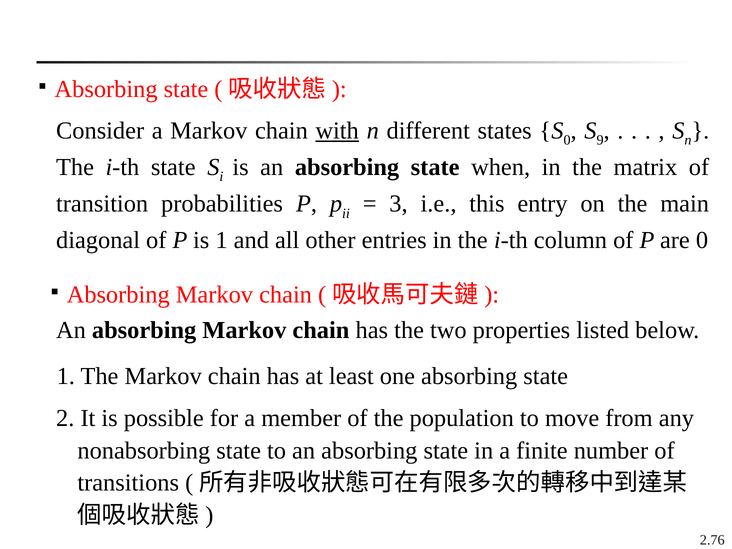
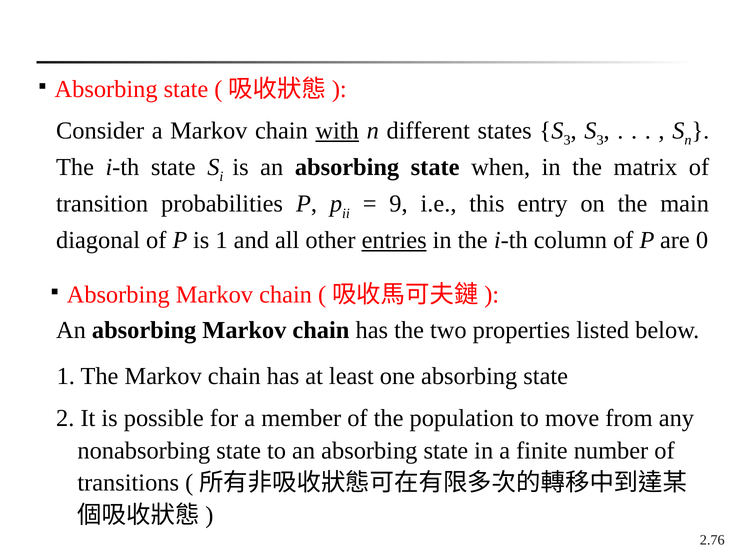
0 at (567, 140): 0 -> 3
9 at (600, 140): 9 -> 3
3: 3 -> 9
entries underline: none -> present
